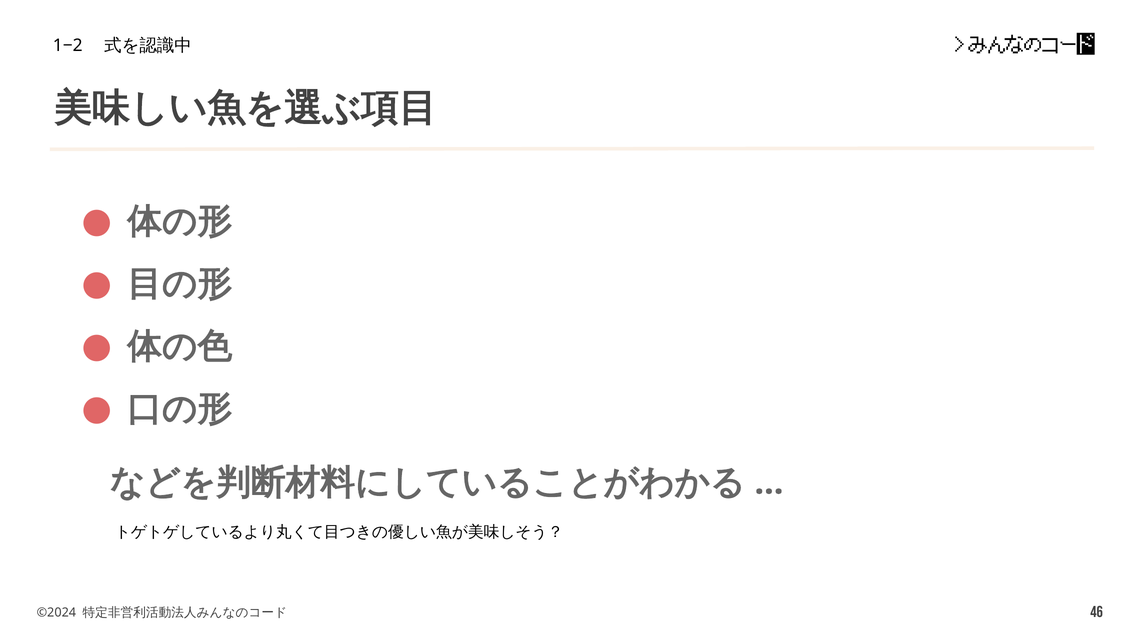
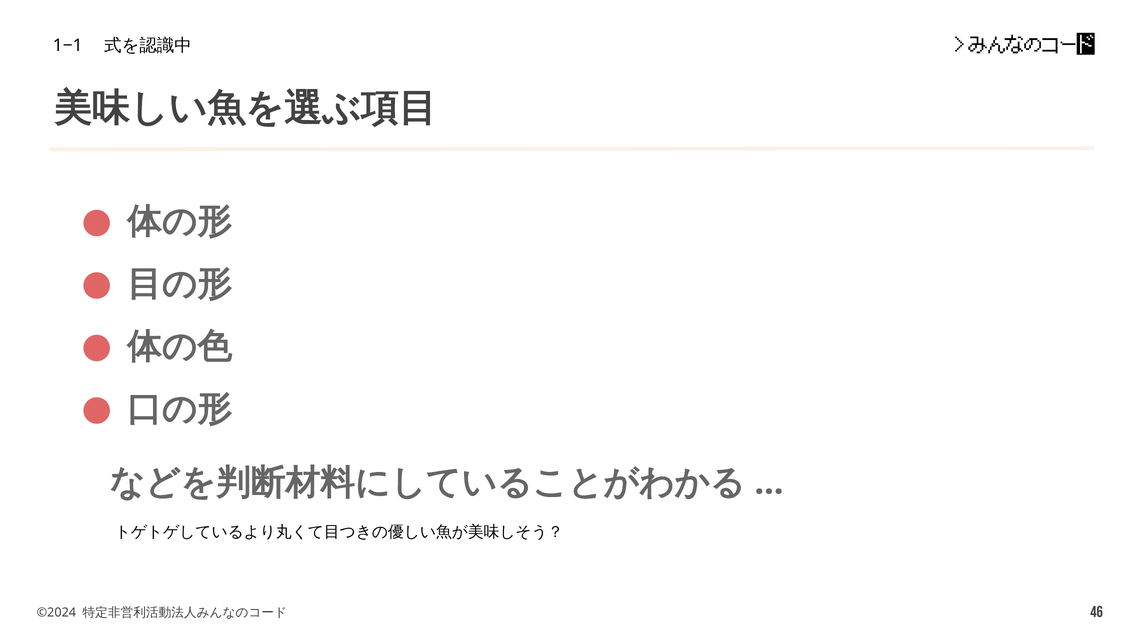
1−2: 1−2 -> 1−1
